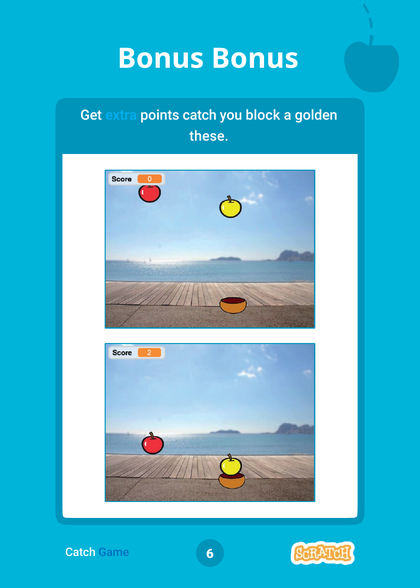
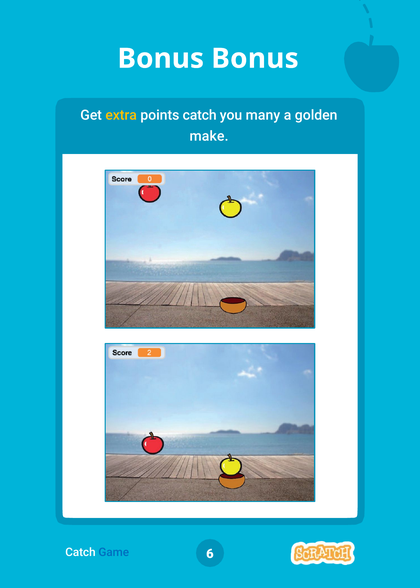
extra colour: light blue -> yellow
block: block -> many
these: these -> make
